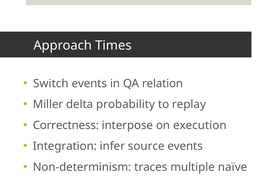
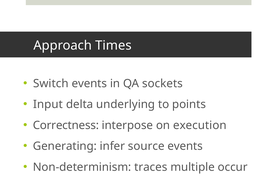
relation: relation -> sockets
Miller: Miller -> Input
probability: probability -> underlying
replay: replay -> points
Integration: Integration -> Generating
naïve: naïve -> occur
